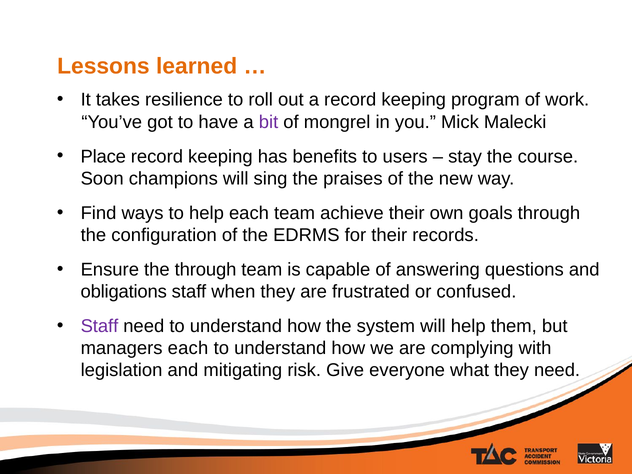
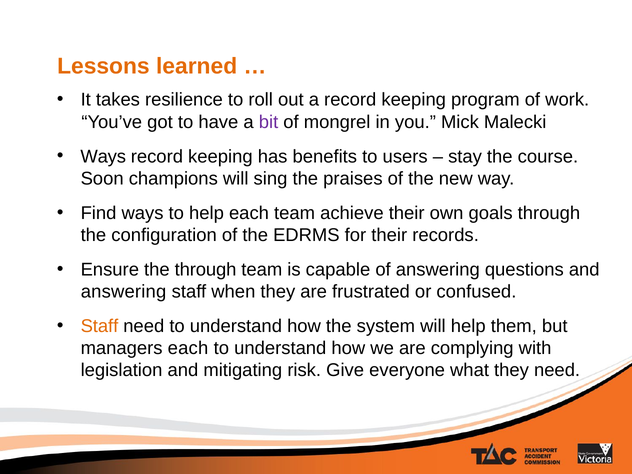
Place at (103, 156): Place -> Ways
obligations at (124, 292): obligations -> answering
Staff at (99, 326) colour: purple -> orange
